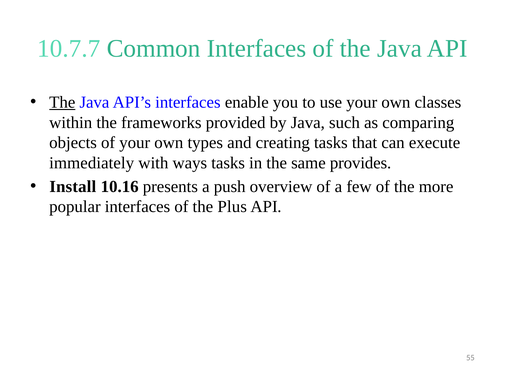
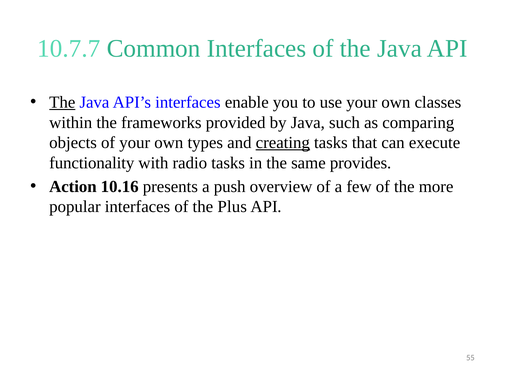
creating underline: none -> present
immediately: immediately -> functionality
ways: ways -> radio
Install: Install -> Action
